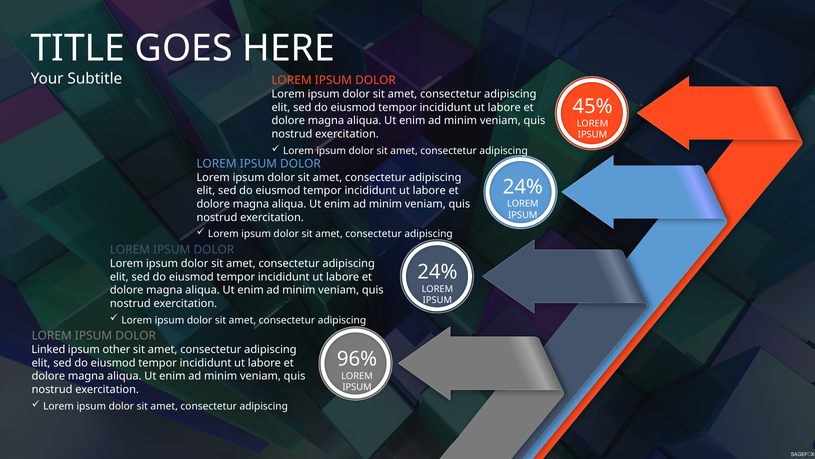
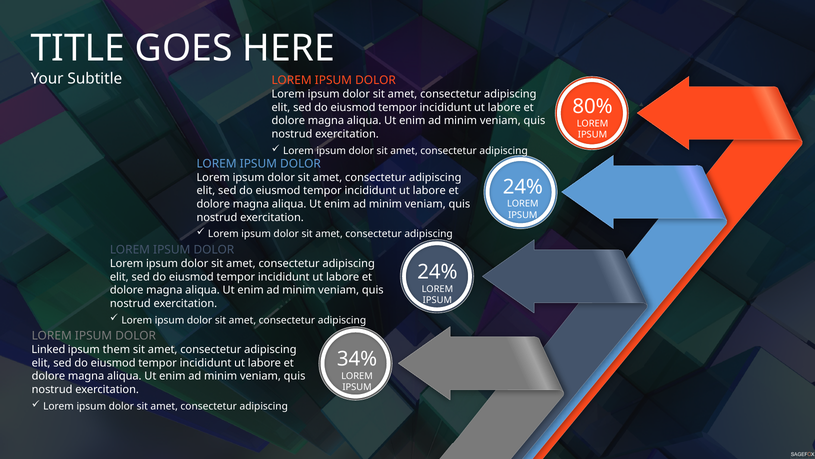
45%: 45% -> 80%
other: other -> them
96%: 96% -> 34%
